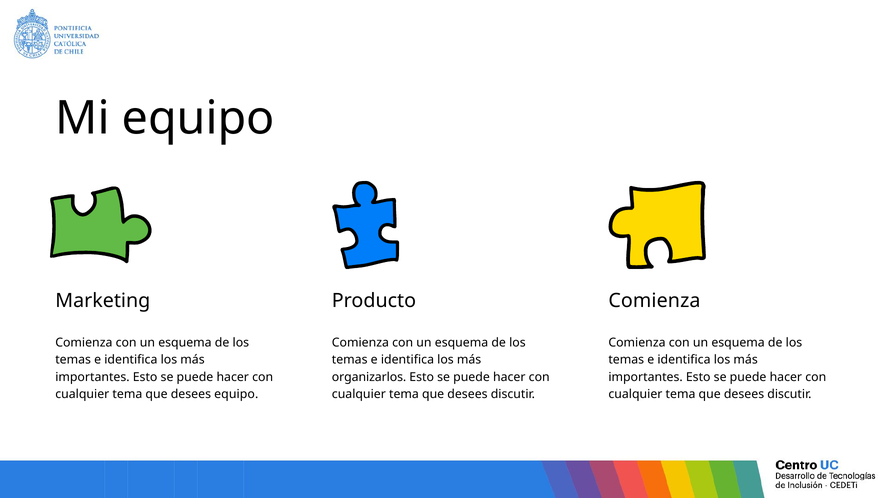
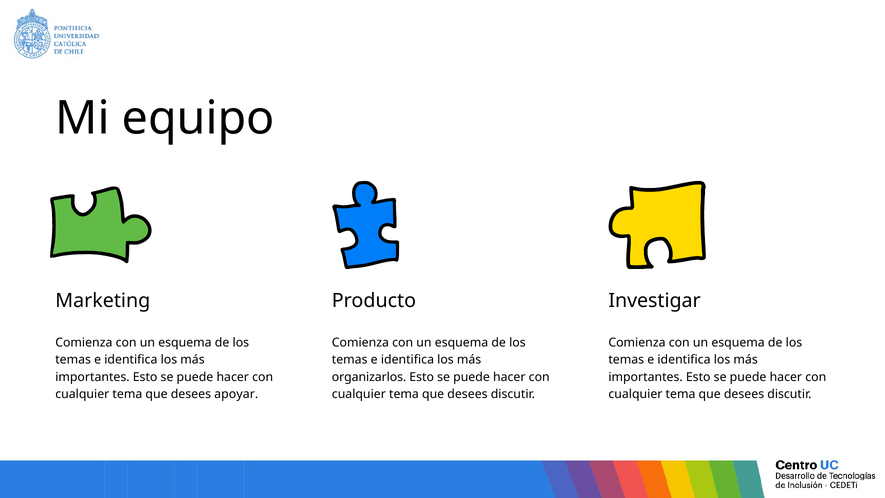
Comienza at (654, 301): Comienza -> Investigar
desees equipo: equipo -> apoyar
